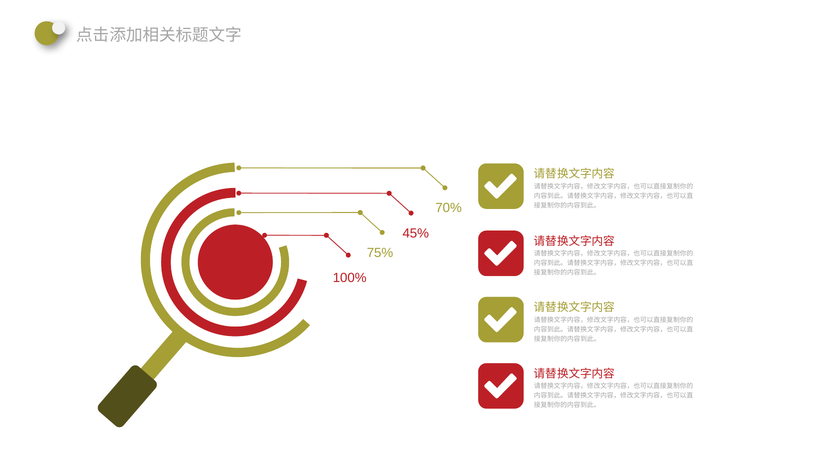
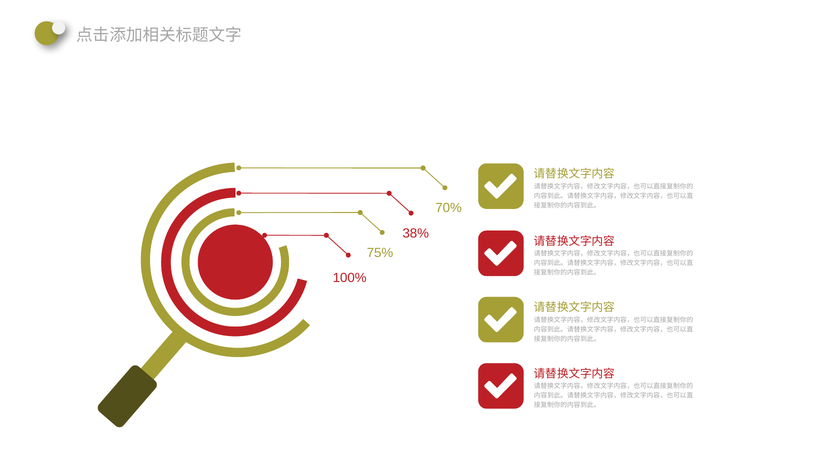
45%: 45% -> 38%
